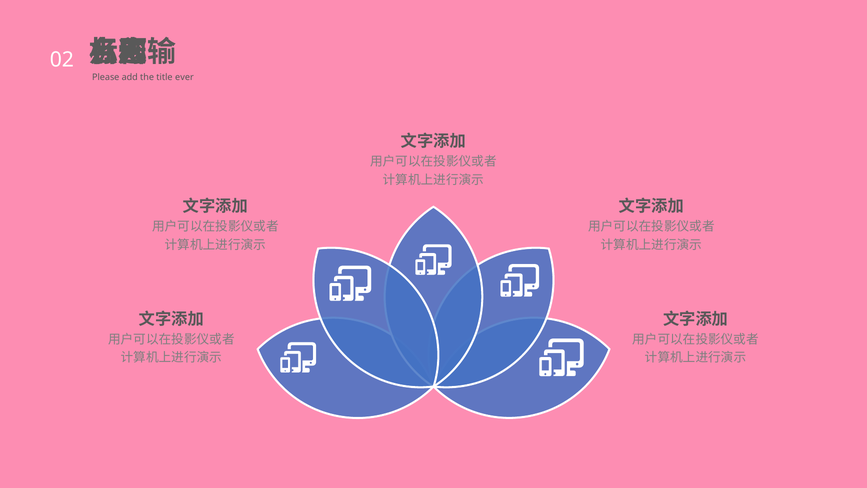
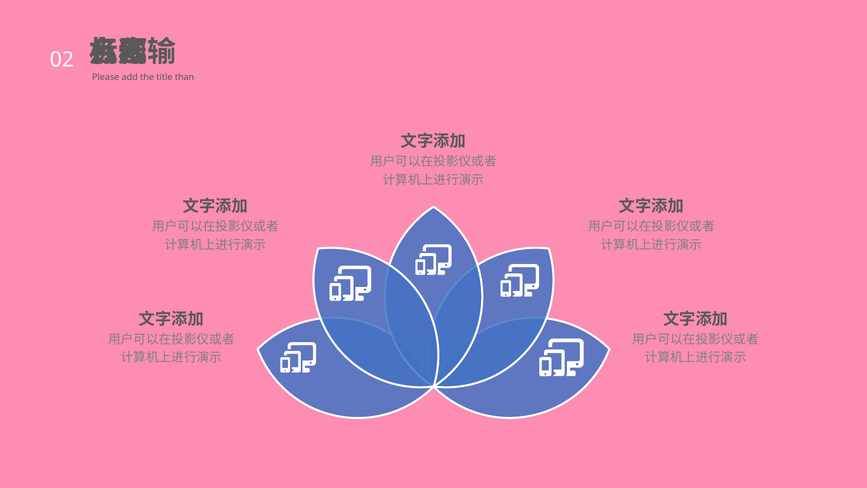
ever: ever -> than
